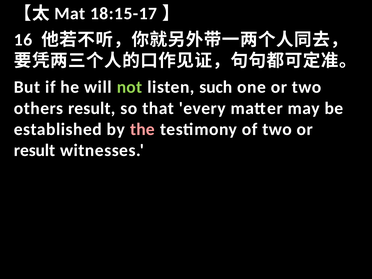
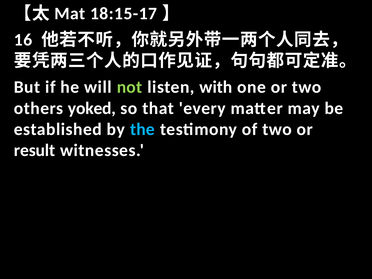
such: such -> with
others result: result -> yoked
the colour: pink -> light blue
